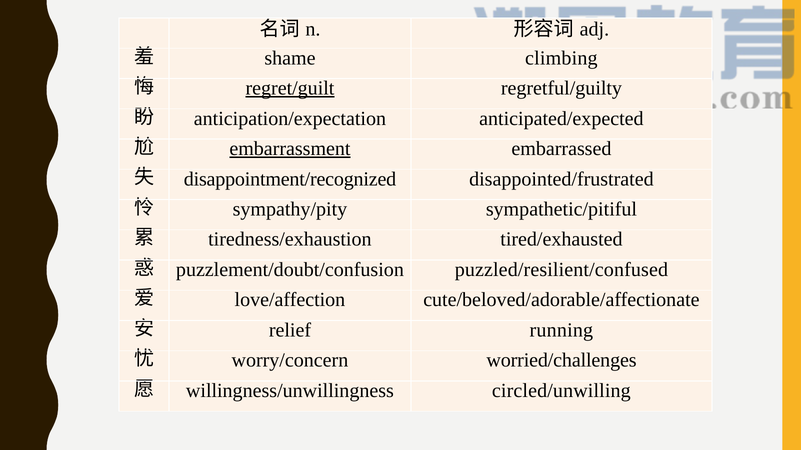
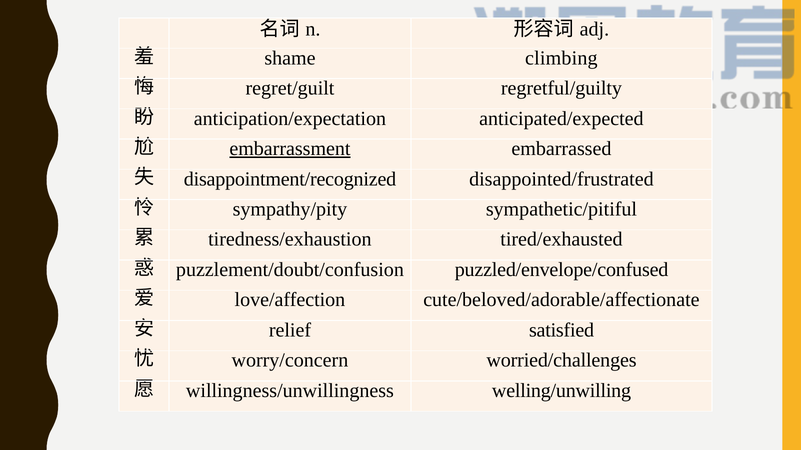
regret/guilt underline: present -> none
puzzled/resilient/confused: puzzled/resilient/confused -> puzzled/envelope/confused
running: running -> satisfied
circled/unwilling: circled/unwilling -> welling/unwilling
